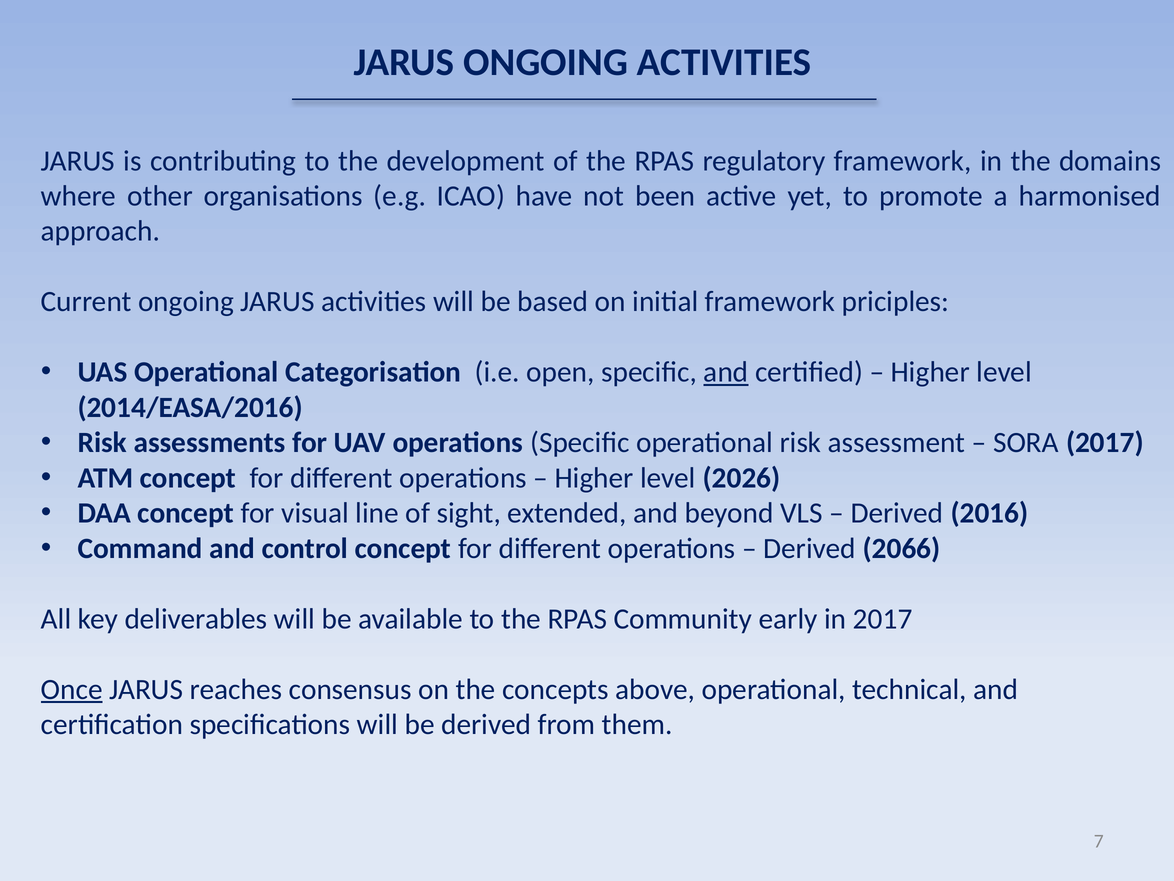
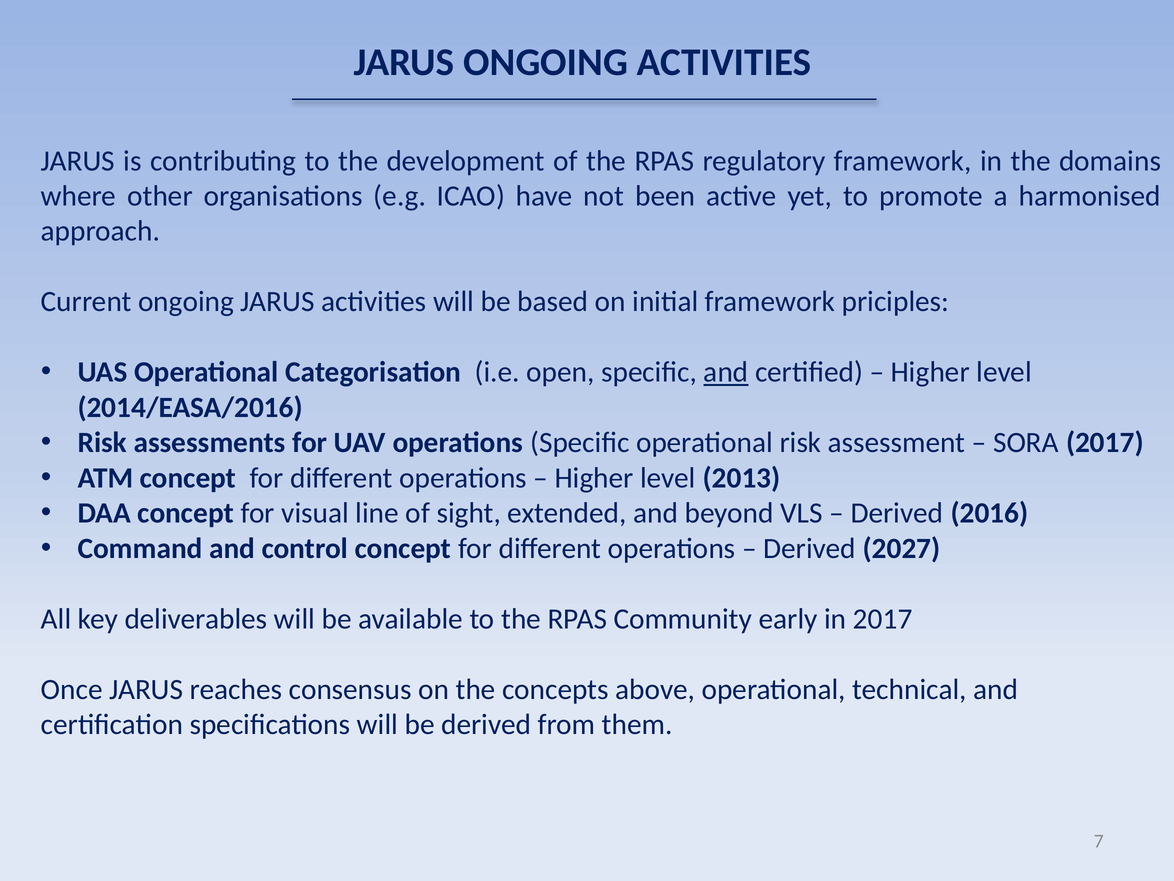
2026: 2026 -> 2013
2066: 2066 -> 2027
Once underline: present -> none
